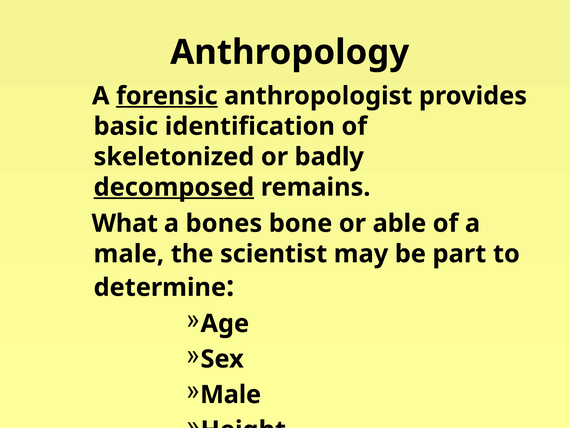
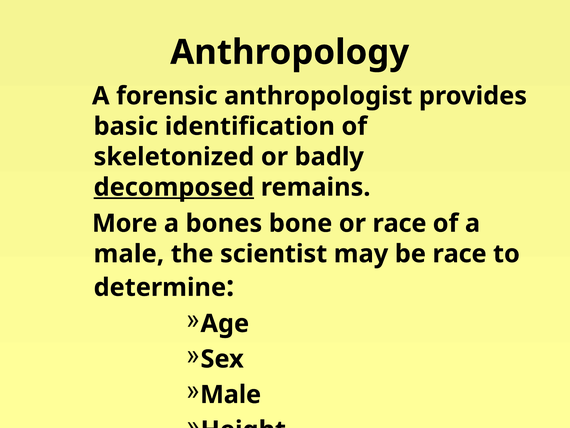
forensic underline: present -> none
What: What -> More
or able: able -> race
be part: part -> race
